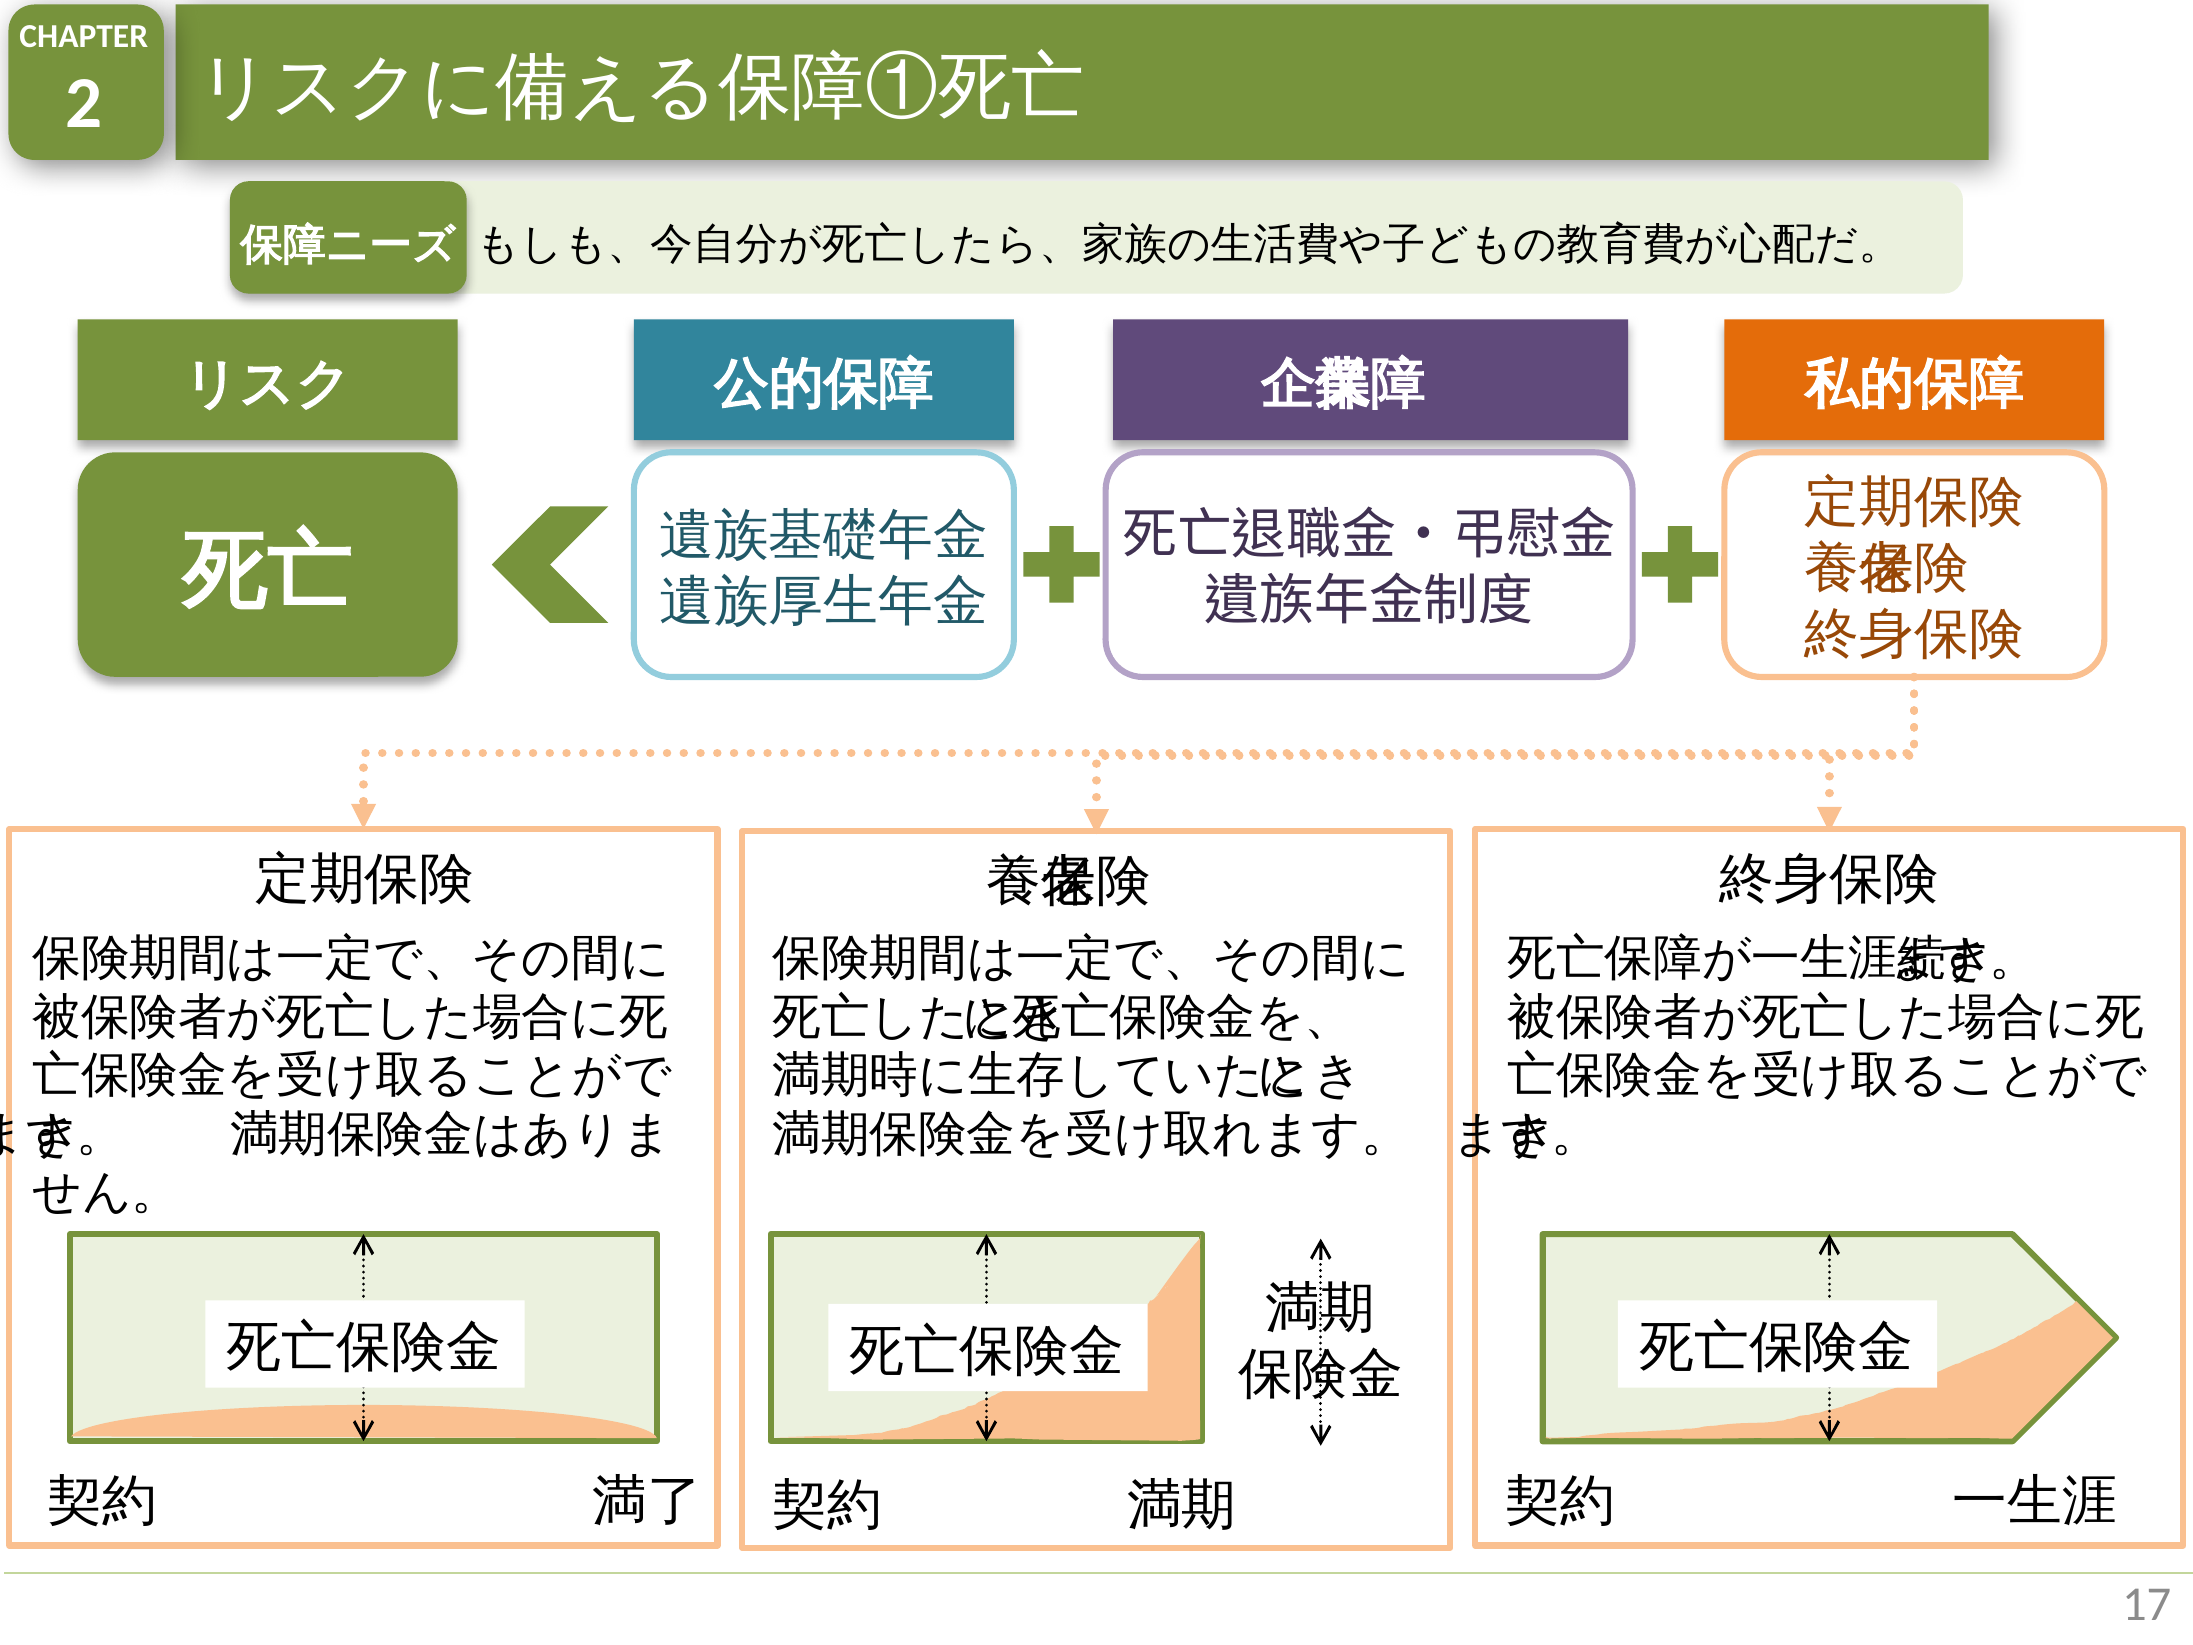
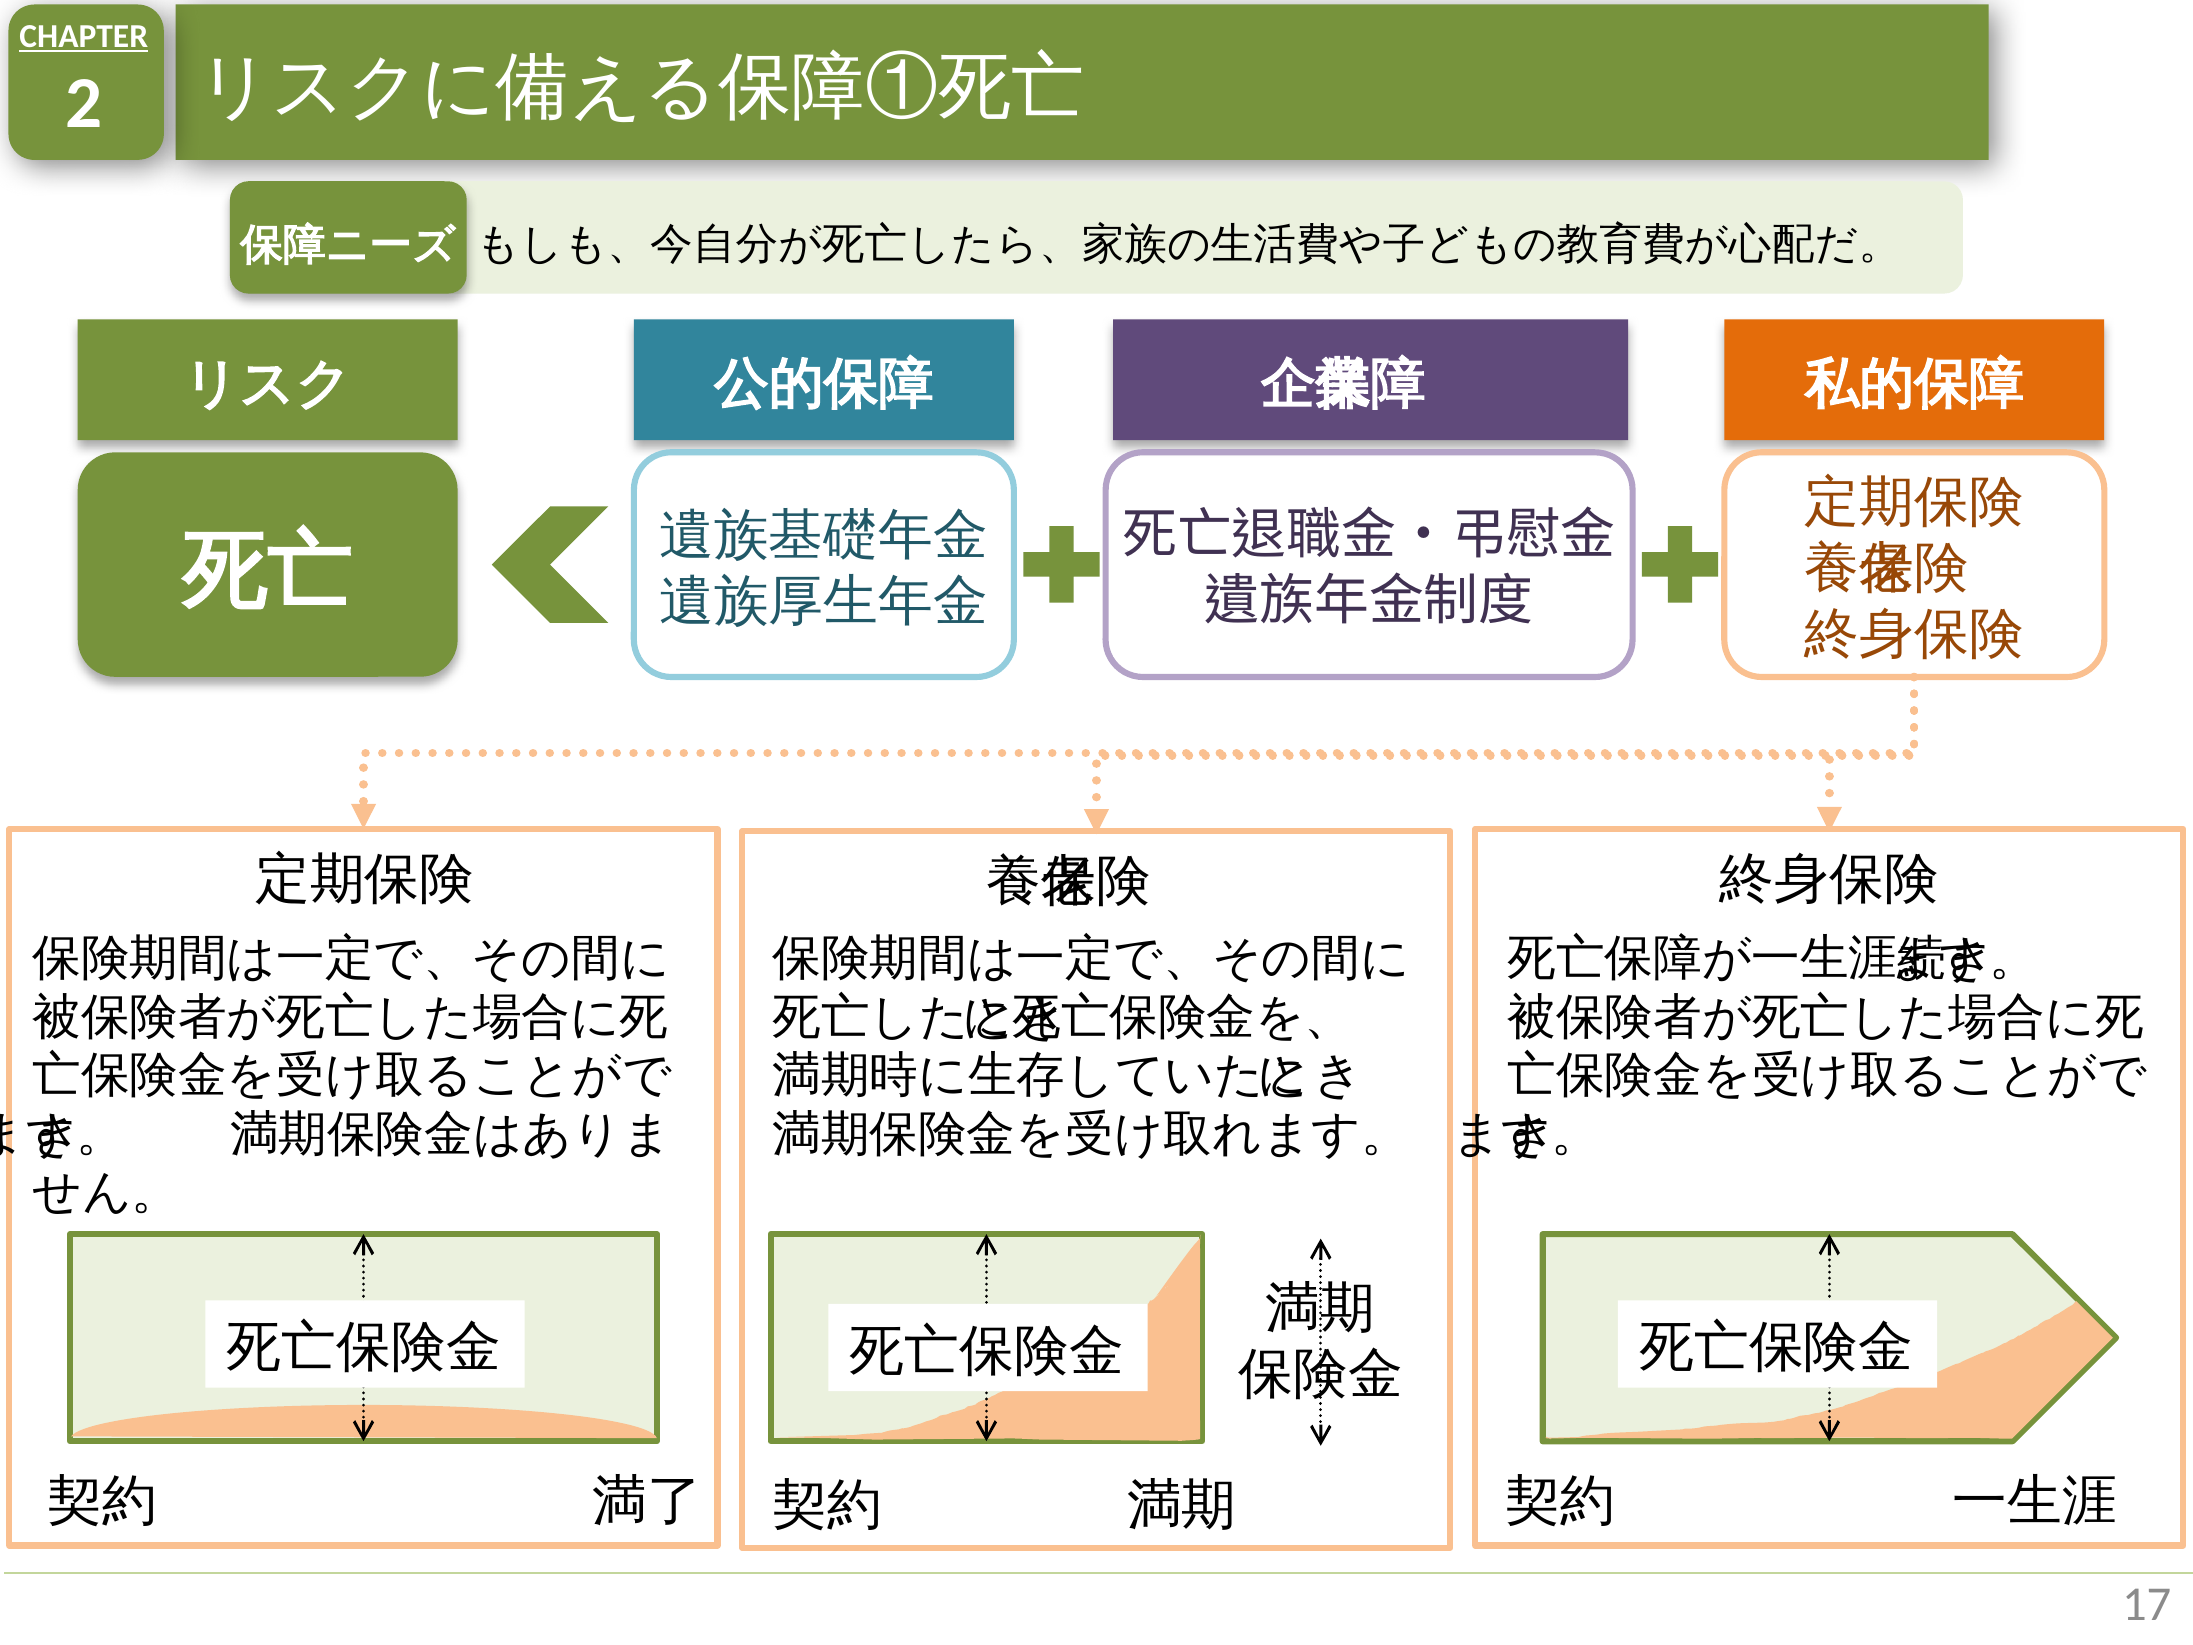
CHAPTER underline: none -> present
